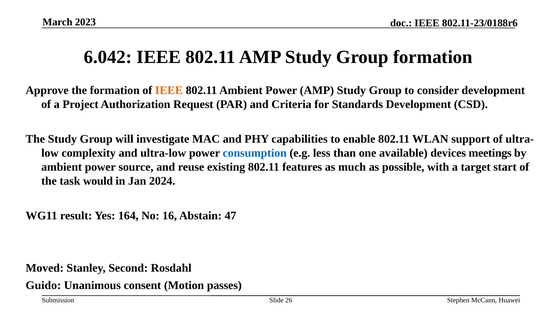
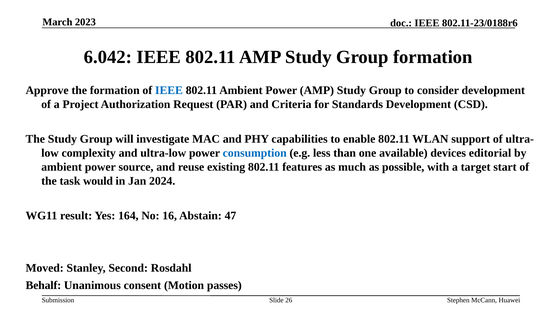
IEEE at (169, 91) colour: orange -> blue
meetings: meetings -> editorial
Guido: Guido -> Behalf
